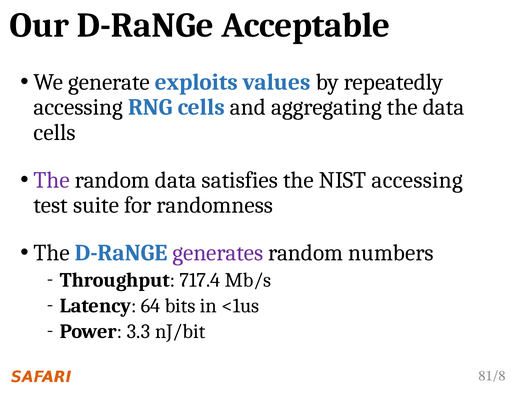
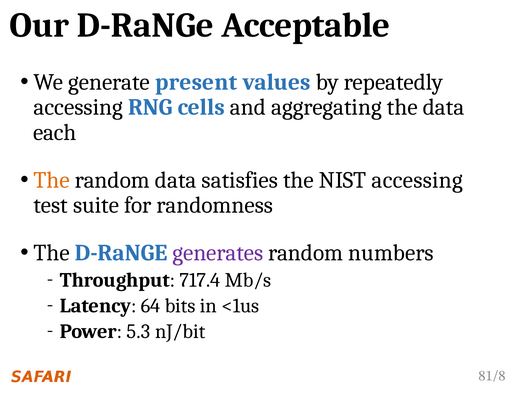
exploits: exploits -> present
cells at (55, 132): cells -> each
The at (52, 180) colour: purple -> orange
3.3: 3.3 -> 5.3
